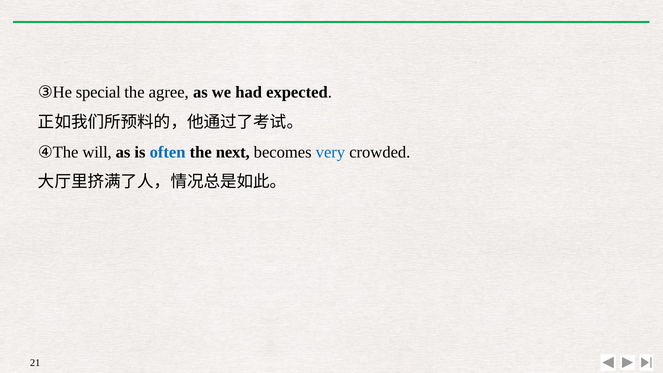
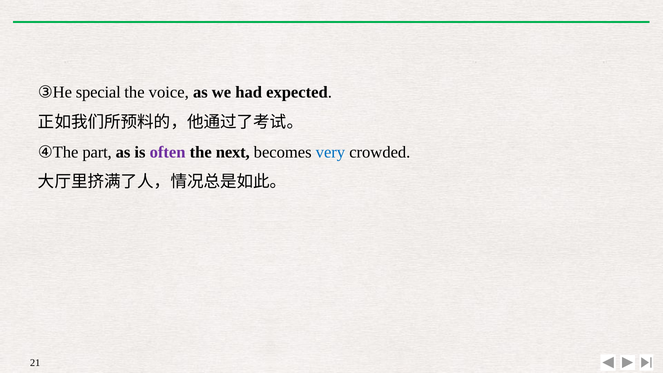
agree: agree -> voice
will: will -> part
often colour: blue -> purple
